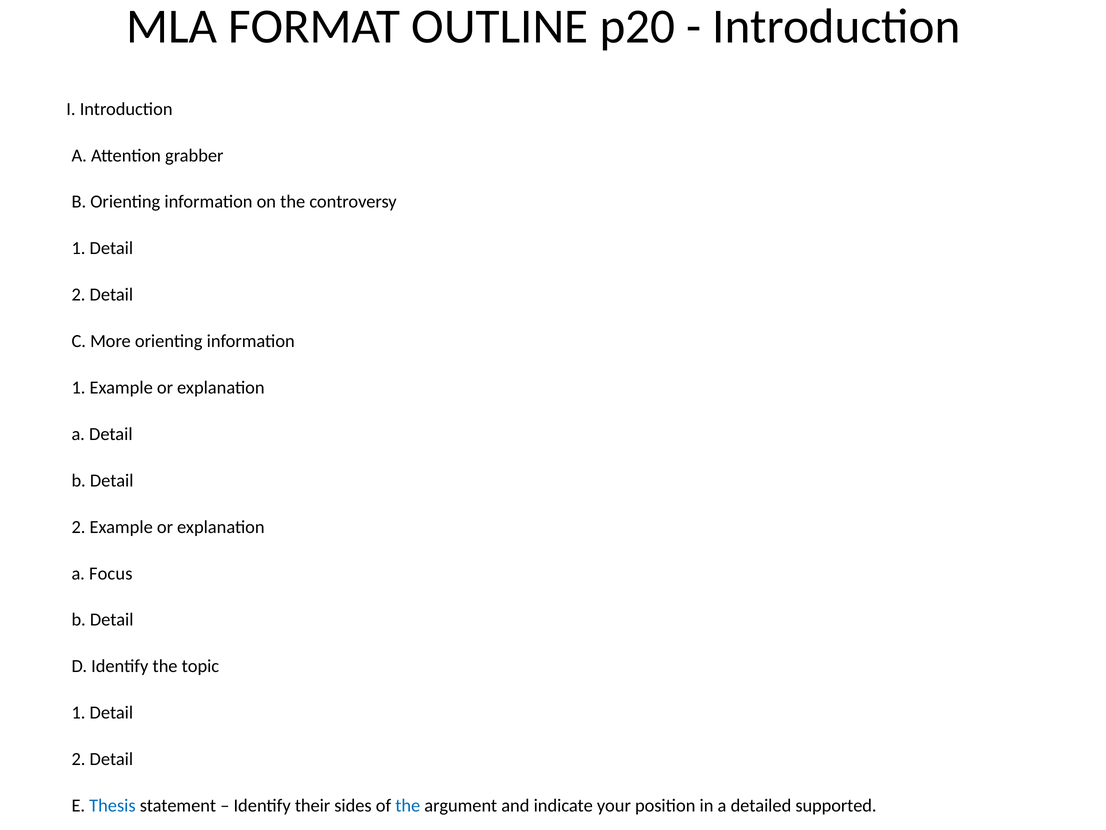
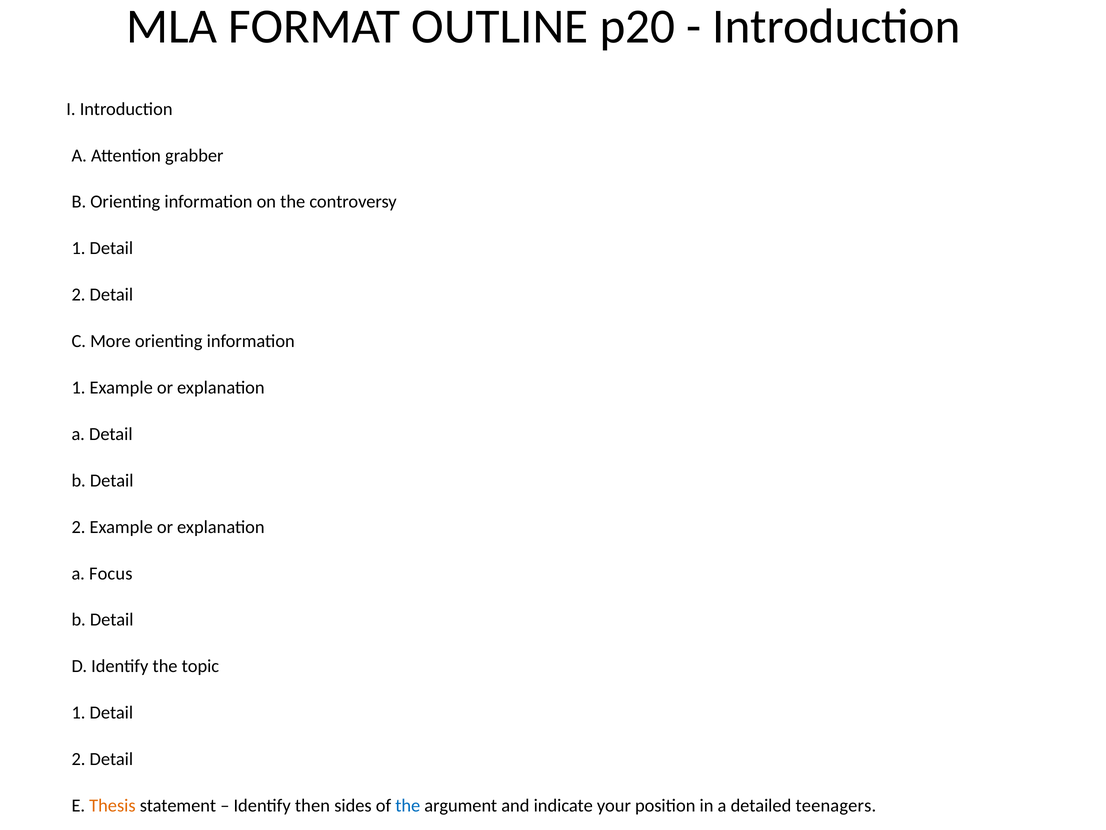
Thesis colour: blue -> orange
their: their -> then
supported: supported -> teenagers
